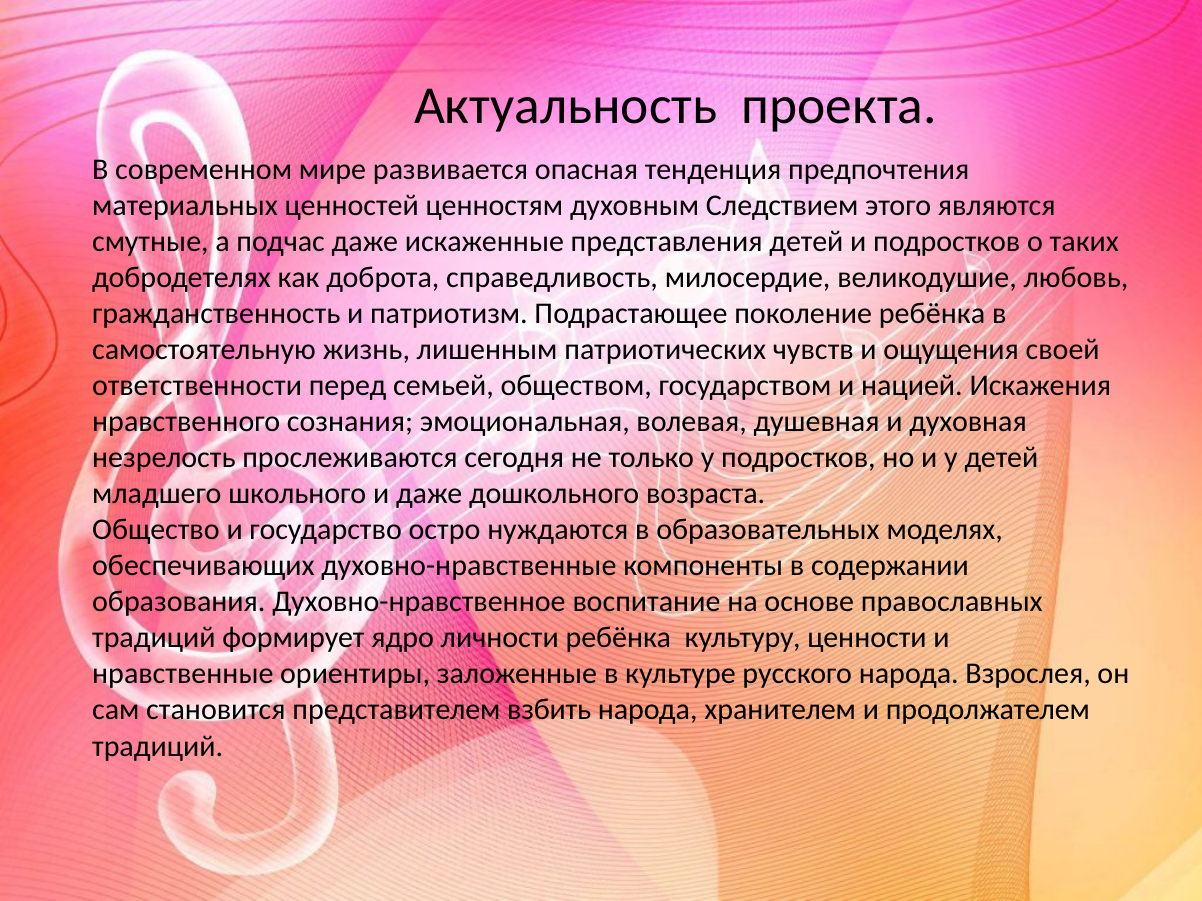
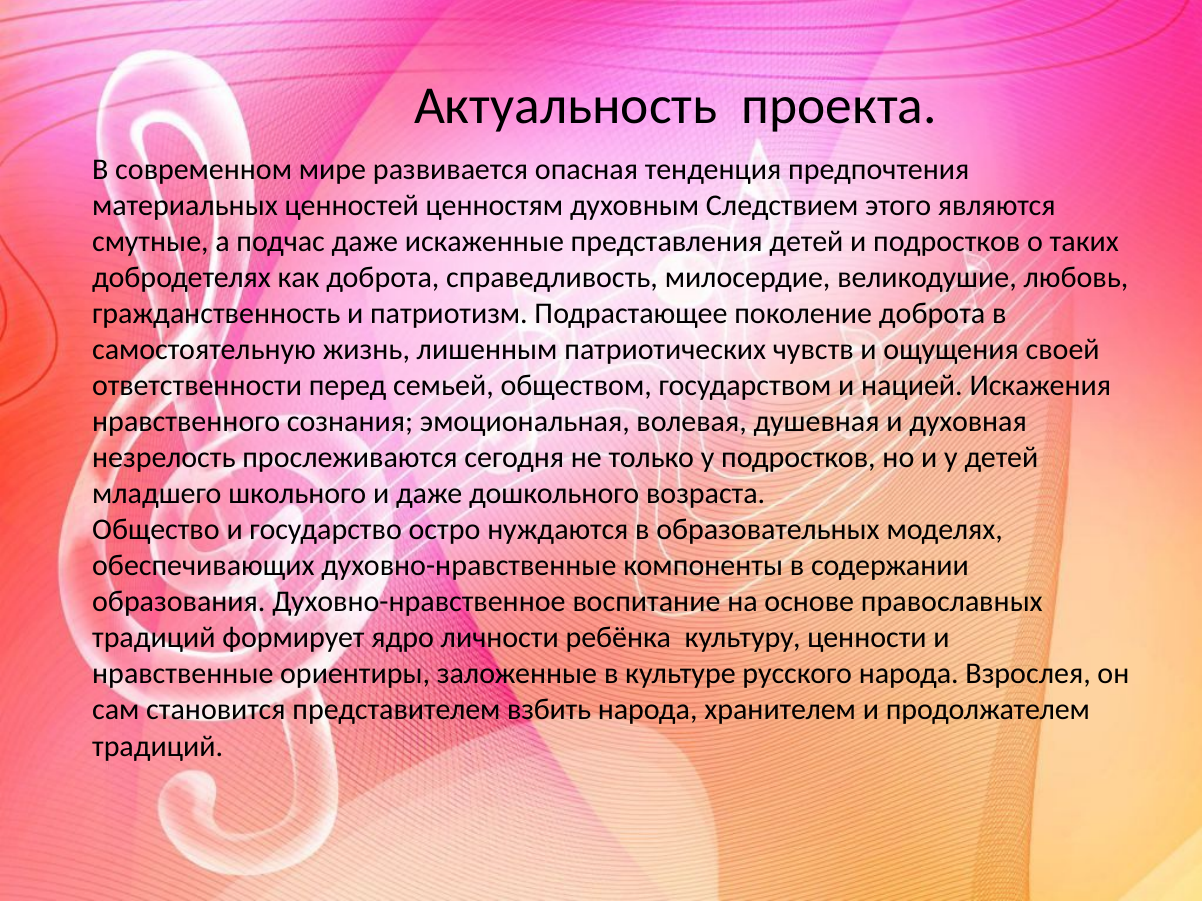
поколение ребёнка: ребёнка -> доброта
